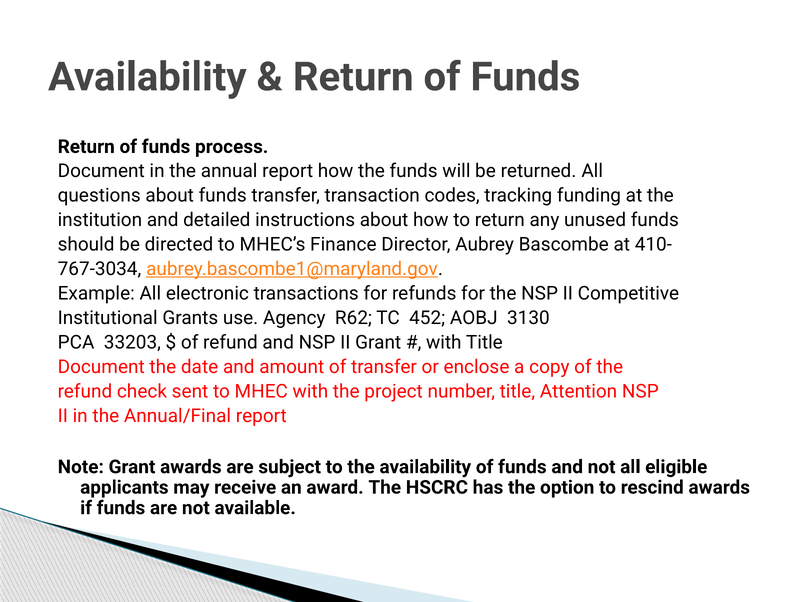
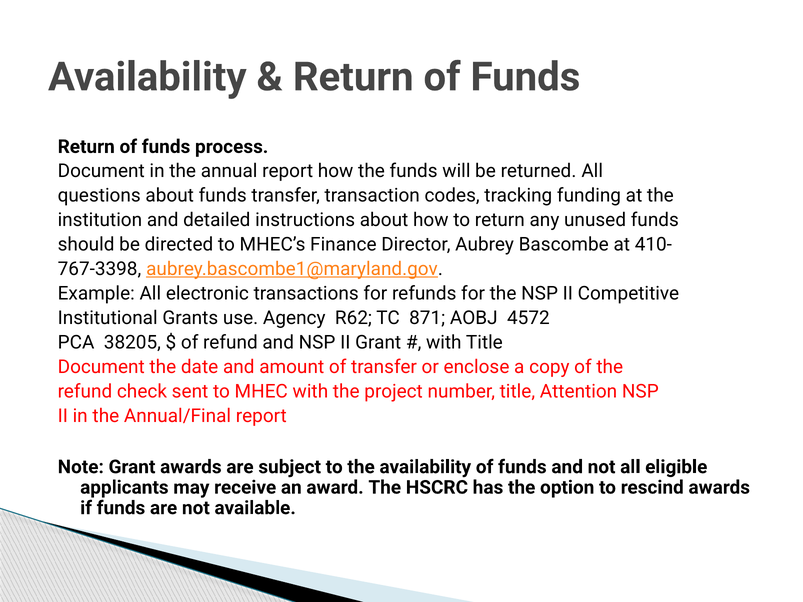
767-3034: 767-3034 -> 767-3398
452: 452 -> 871
3130: 3130 -> 4572
33203: 33203 -> 38205
